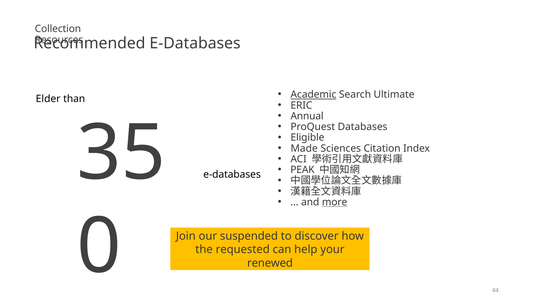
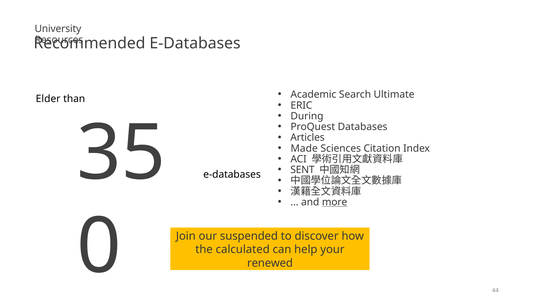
Collection: Collection -> University
Academic underline: present -> none
Annual: Annual -> During
Eligible: Eligible -> Articles
PEAK: PEAK -> SENT
requested: requested -> calculated
